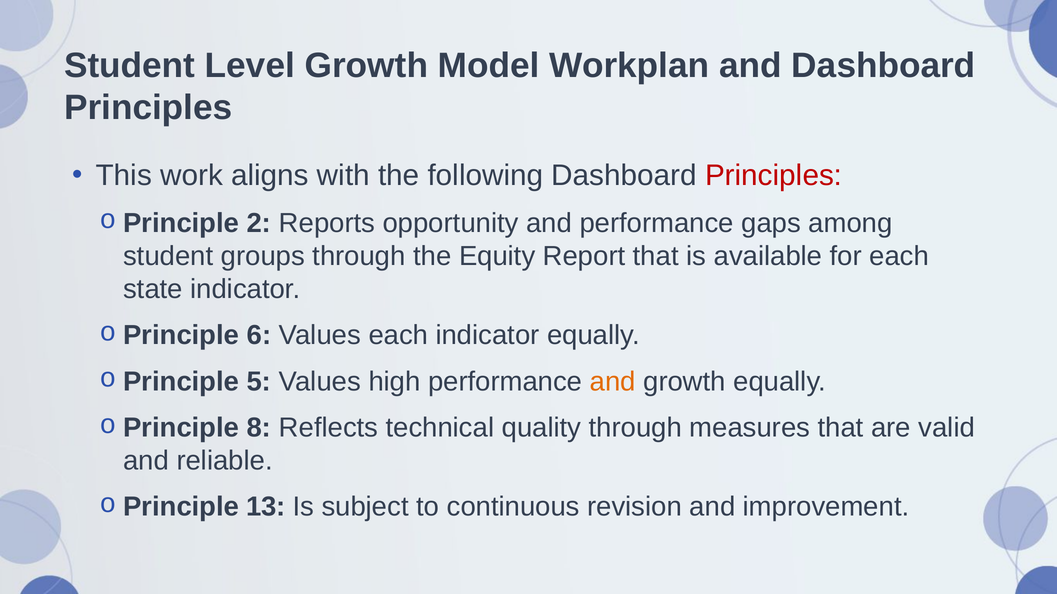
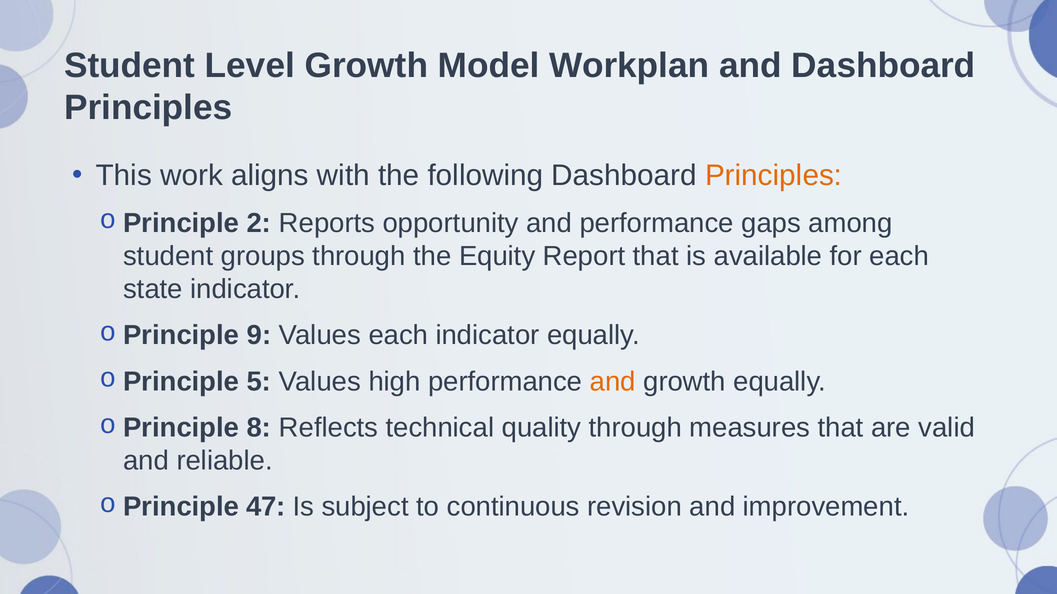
Principles at (774, 176) colour: red -> orange
6: 6 -> 9
13: 13 -> 47
